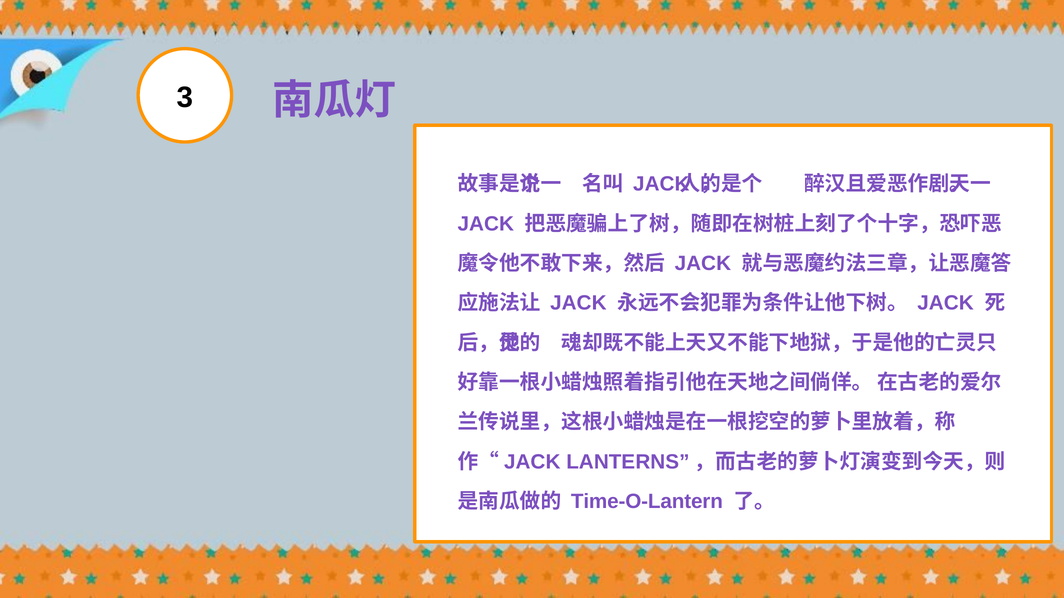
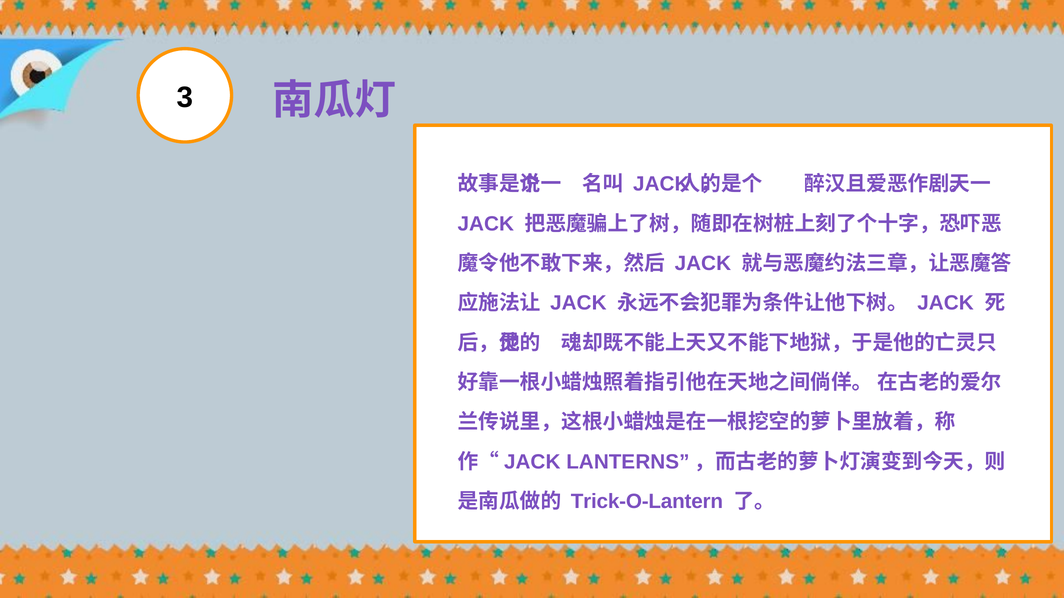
Time-O-Lantern: Time-O-Lantern -> Trick-O-Lantern
